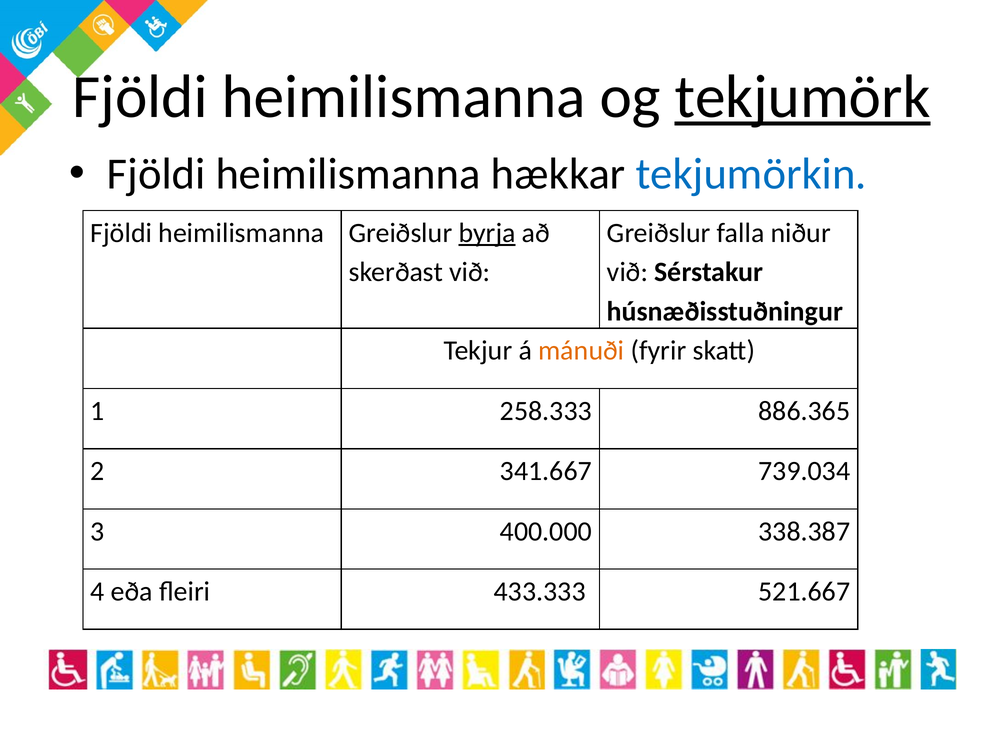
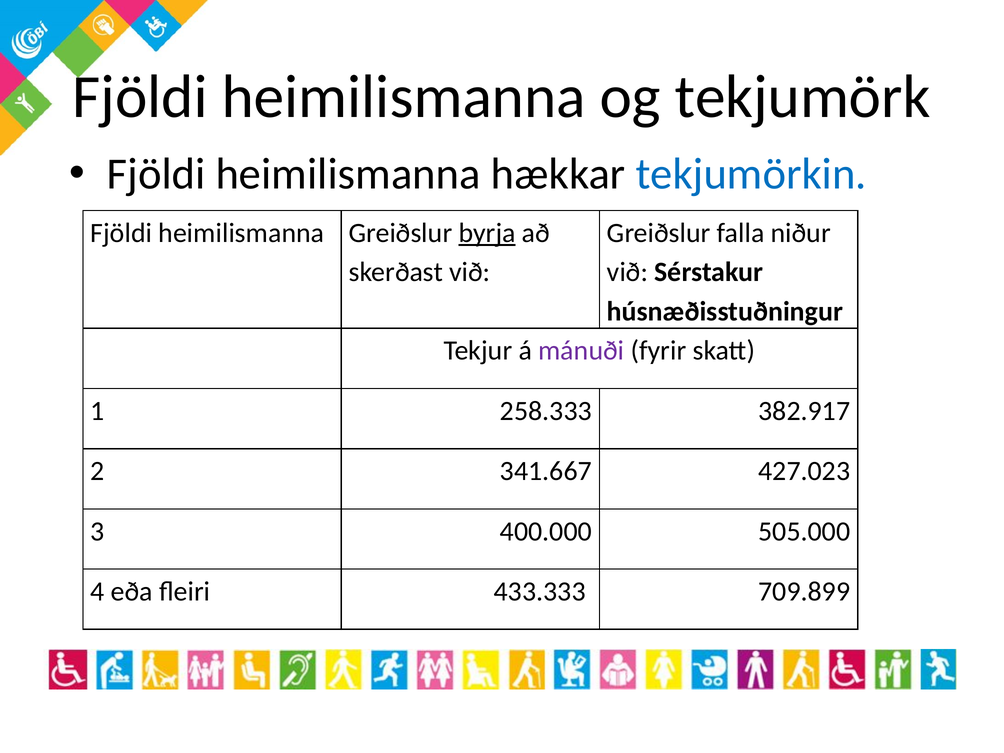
tekjumörk underline: present -> none
mánuði colour: orange -> purple
886.365: 886.365 -> 382.917
739.034: 739.034 -> 427.023
338.387: 338.387 -> 505.000
521.667: 521.667 -> 709.899
